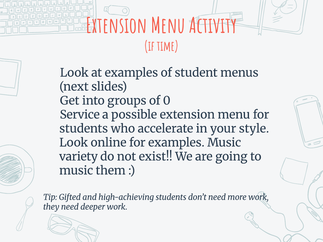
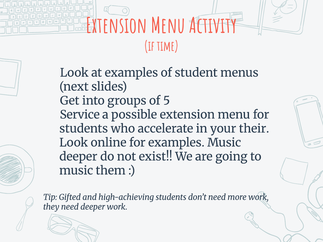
0: 0 -> 5
style: style -> their
variety at (78, 157): variety -> deeper
